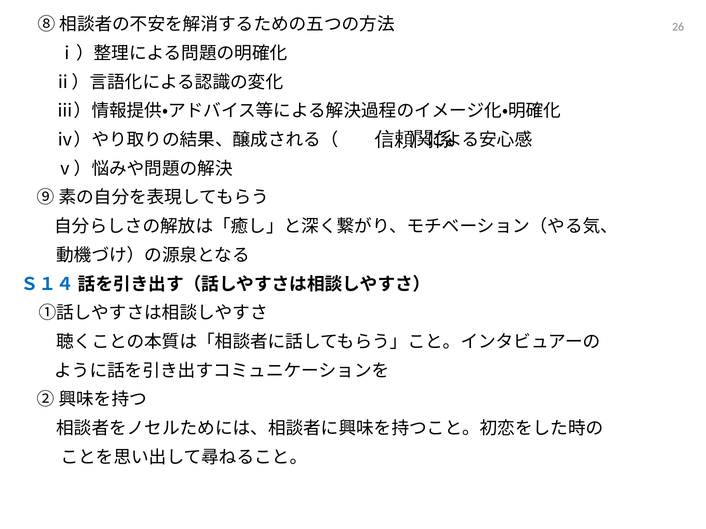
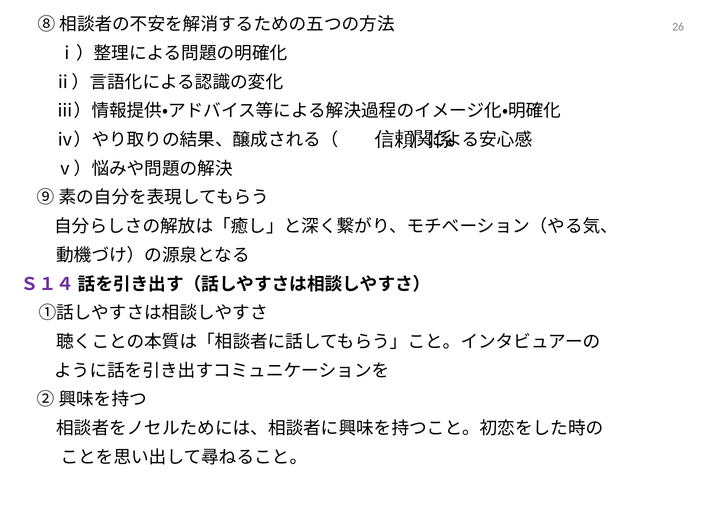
Ｓ１４ colour: blue -> purple
